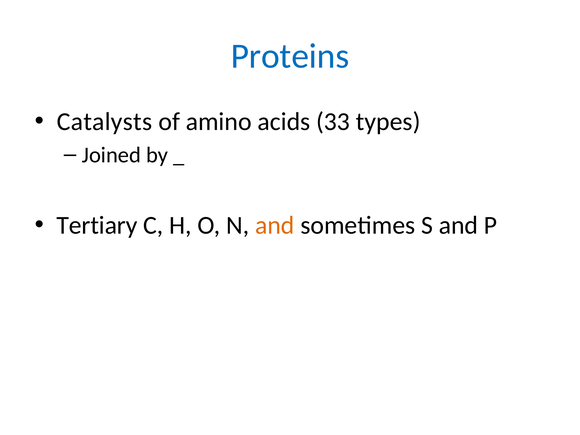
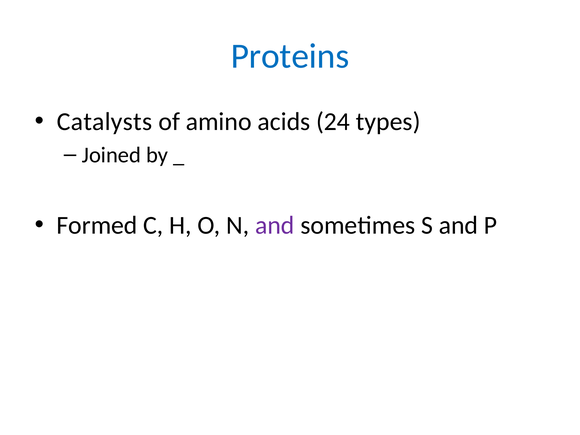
33: 33 -> 24
Tertiary: Tertiary -> Formed
and at (275, 225) colour: orange -> purple
